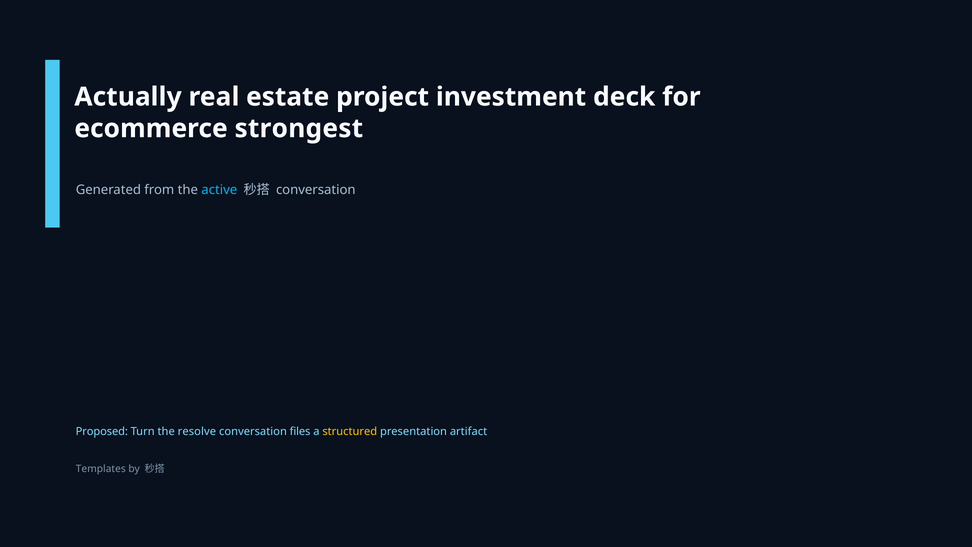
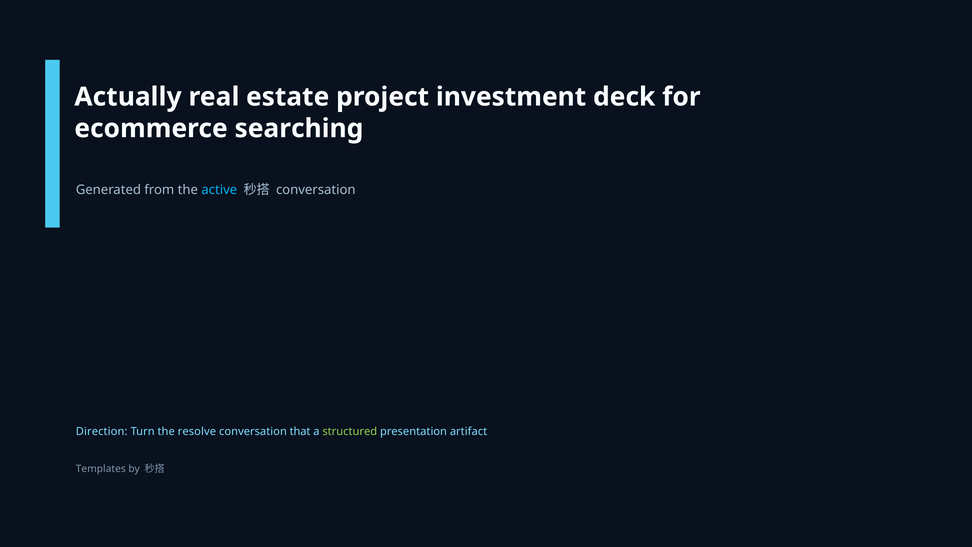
strongest: strongest -> searching
Proposed: Proposed -> Direction
files: files -> that
structured colour: yellow -> light green
